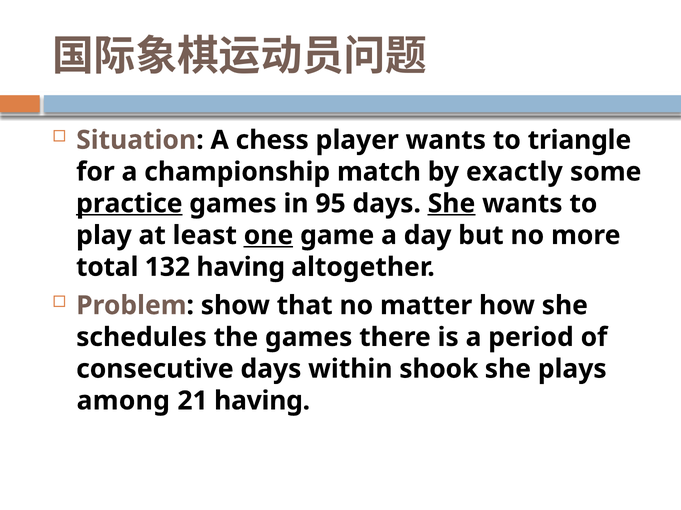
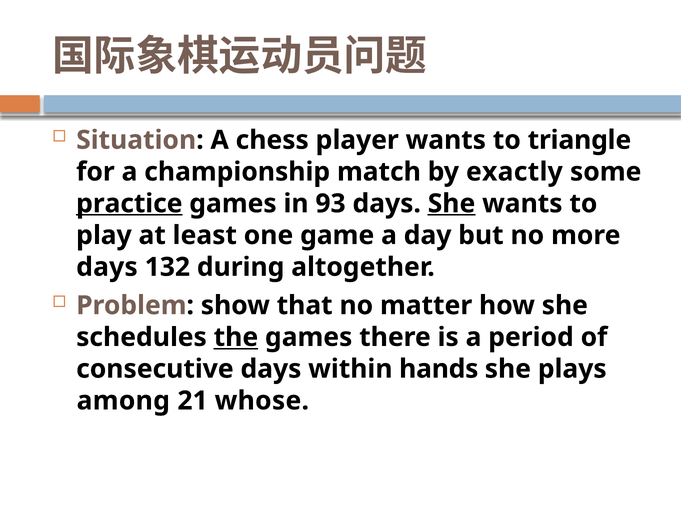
95: 95 -> 93
one underline: present -> none
total at (107, 267): total -> days
132 having: having -> during
the underline: none -> present
shook: shook -> hands
21 having: having -> whose
